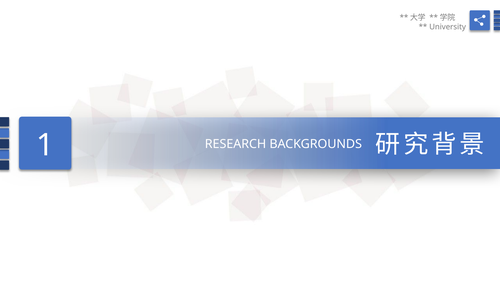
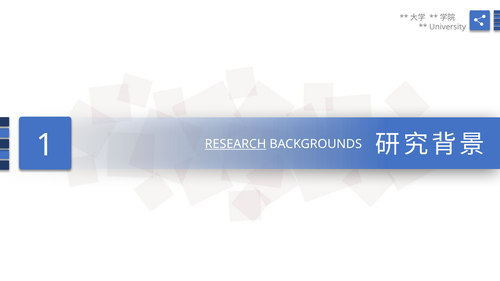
RESEARCH underline: none -> present
